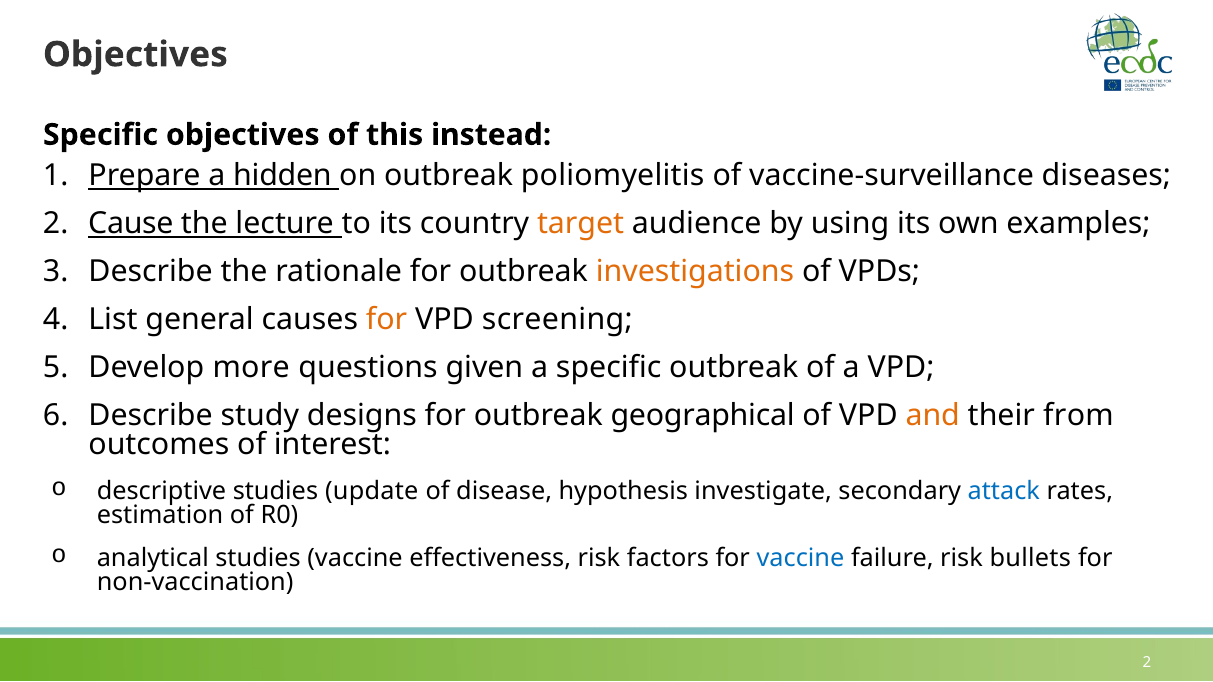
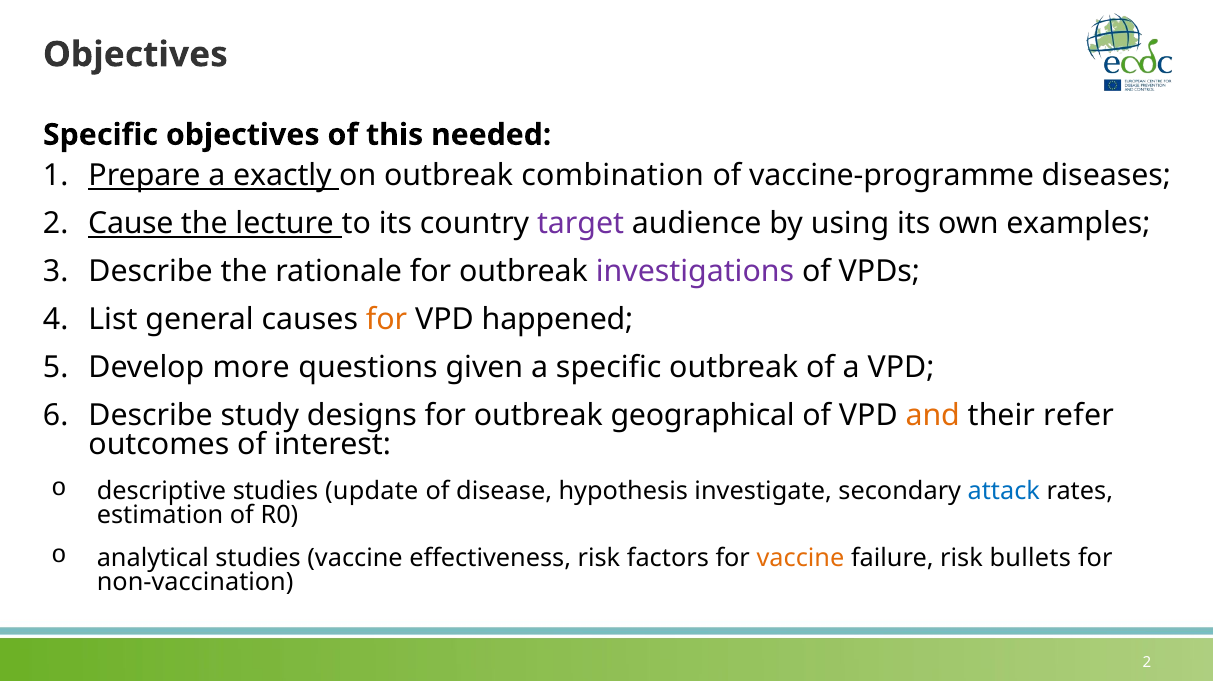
instead: instead -> needed
hidden: hidden -> exactly
poliomyelitis: poliomyelitis -> combination
vaccine-surveillance: vaccine-surveillance -> vaccine-programme
target colour: orange -> purple
investigations colour: orange -> purple
screening: screening -> happened
from: from -> refer
vaccine at (800, 558) colour: blue -> orange
